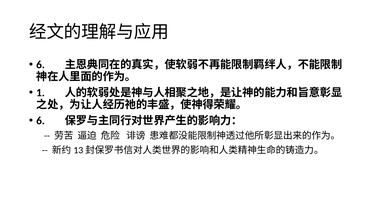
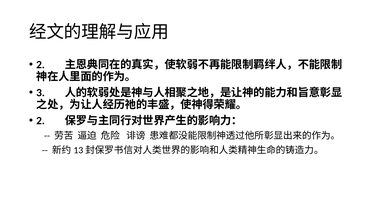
6 at (40, 64): 6 -> 2
1: 1 -> 3
6 at (40, 120): 6 -> 2
